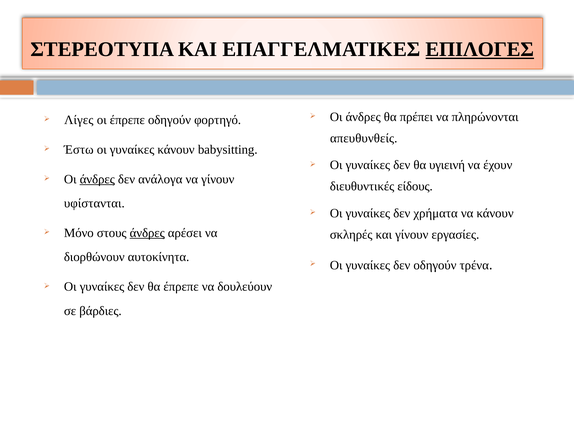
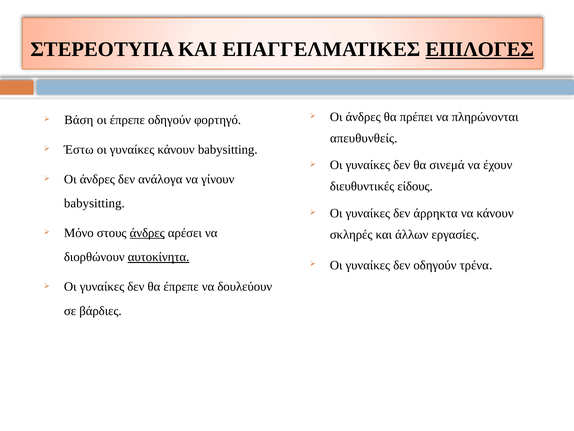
Λίγες: Λίγες -> Βάση
υγιεινή: υγιεινή -> σινεμά
άνδρες at (97, 179) underline: present -> none
υφίστανται at (94, 203): υφίστανται -> babysitting
χρήματα: χρήματα -> άρρηκτα
και γίνουν: γίνουν -> άλλων
αυτοκίνητα underline: none -> present
